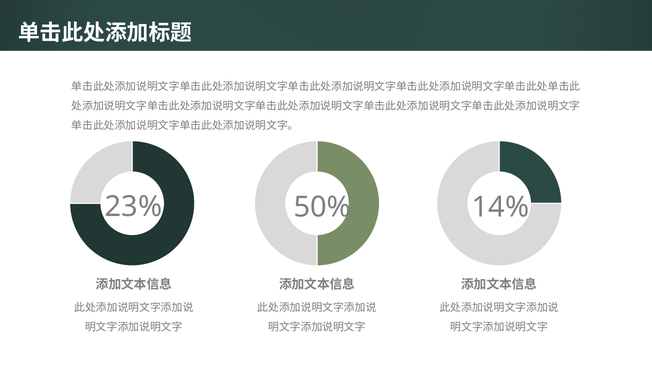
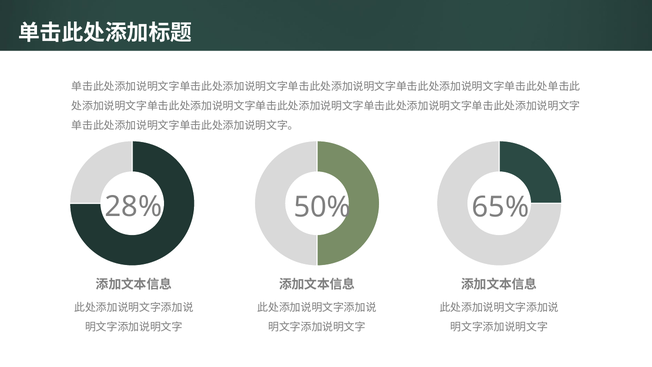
23%: 23% -> 28%
14%: 14% -> 65%
